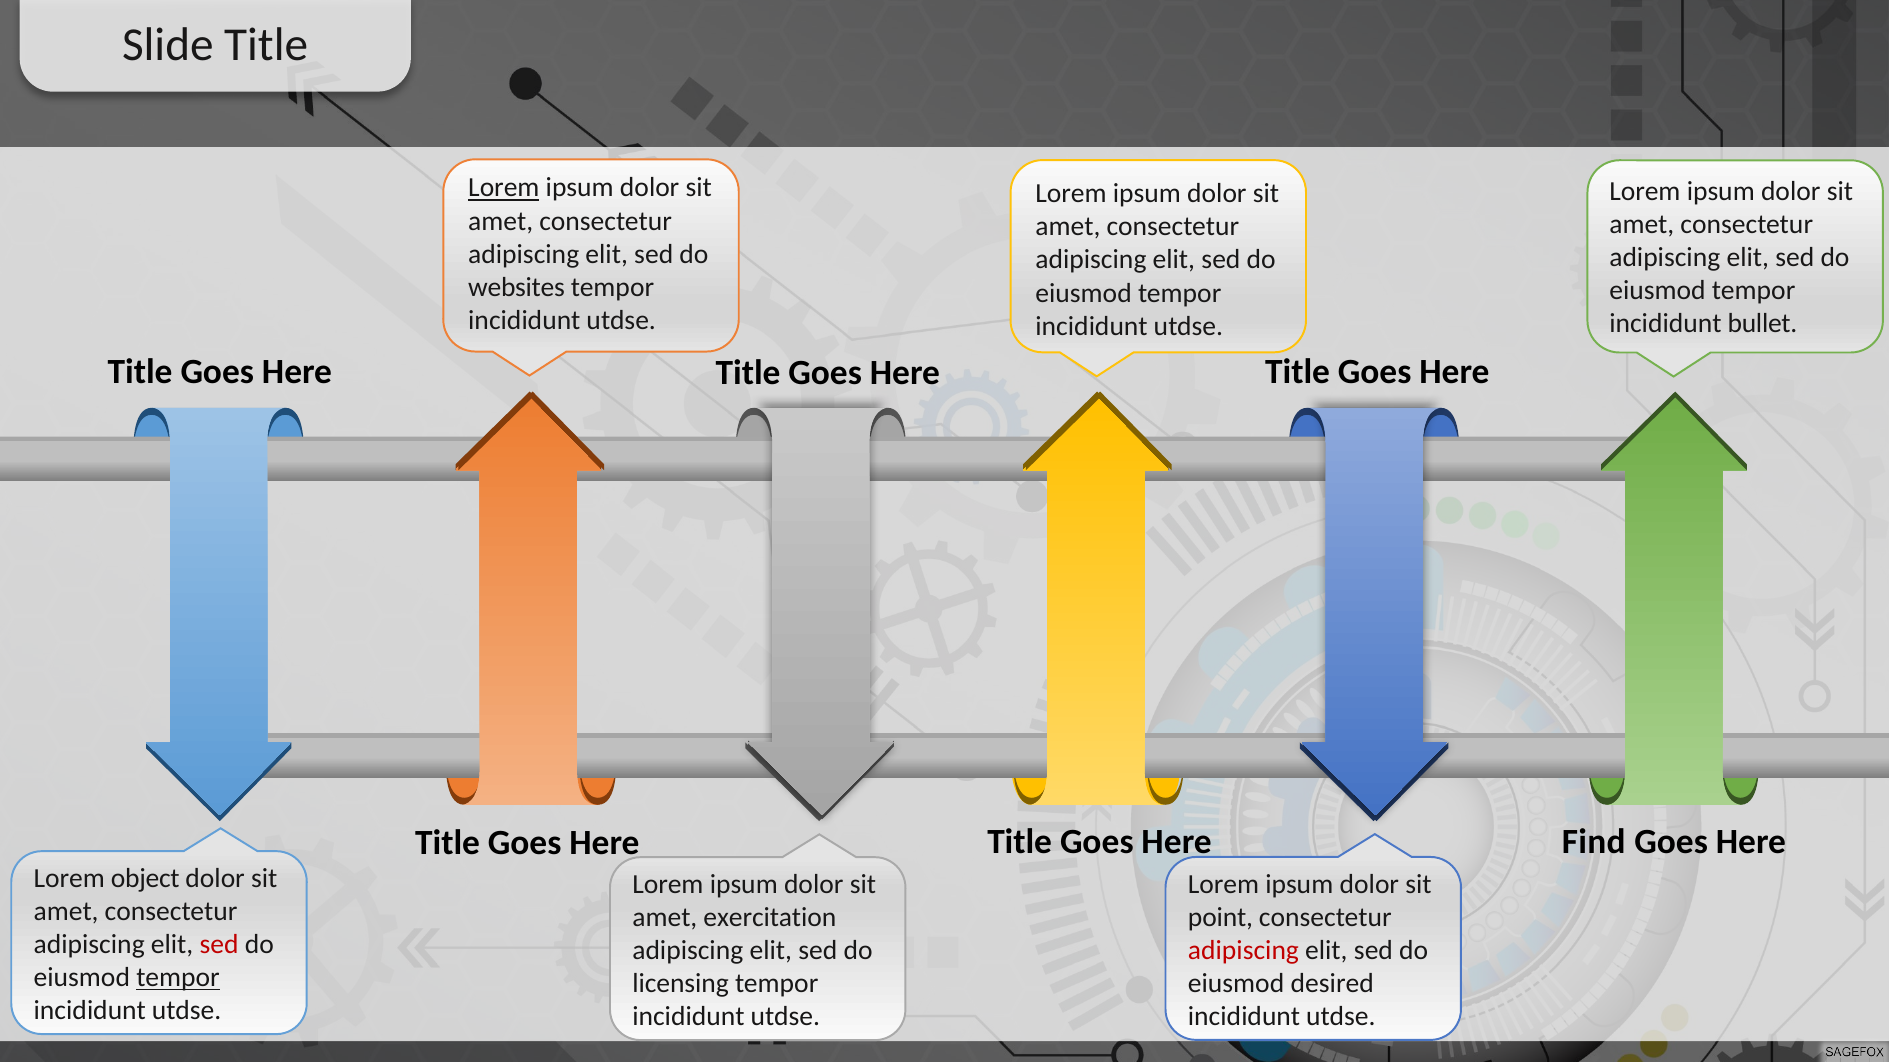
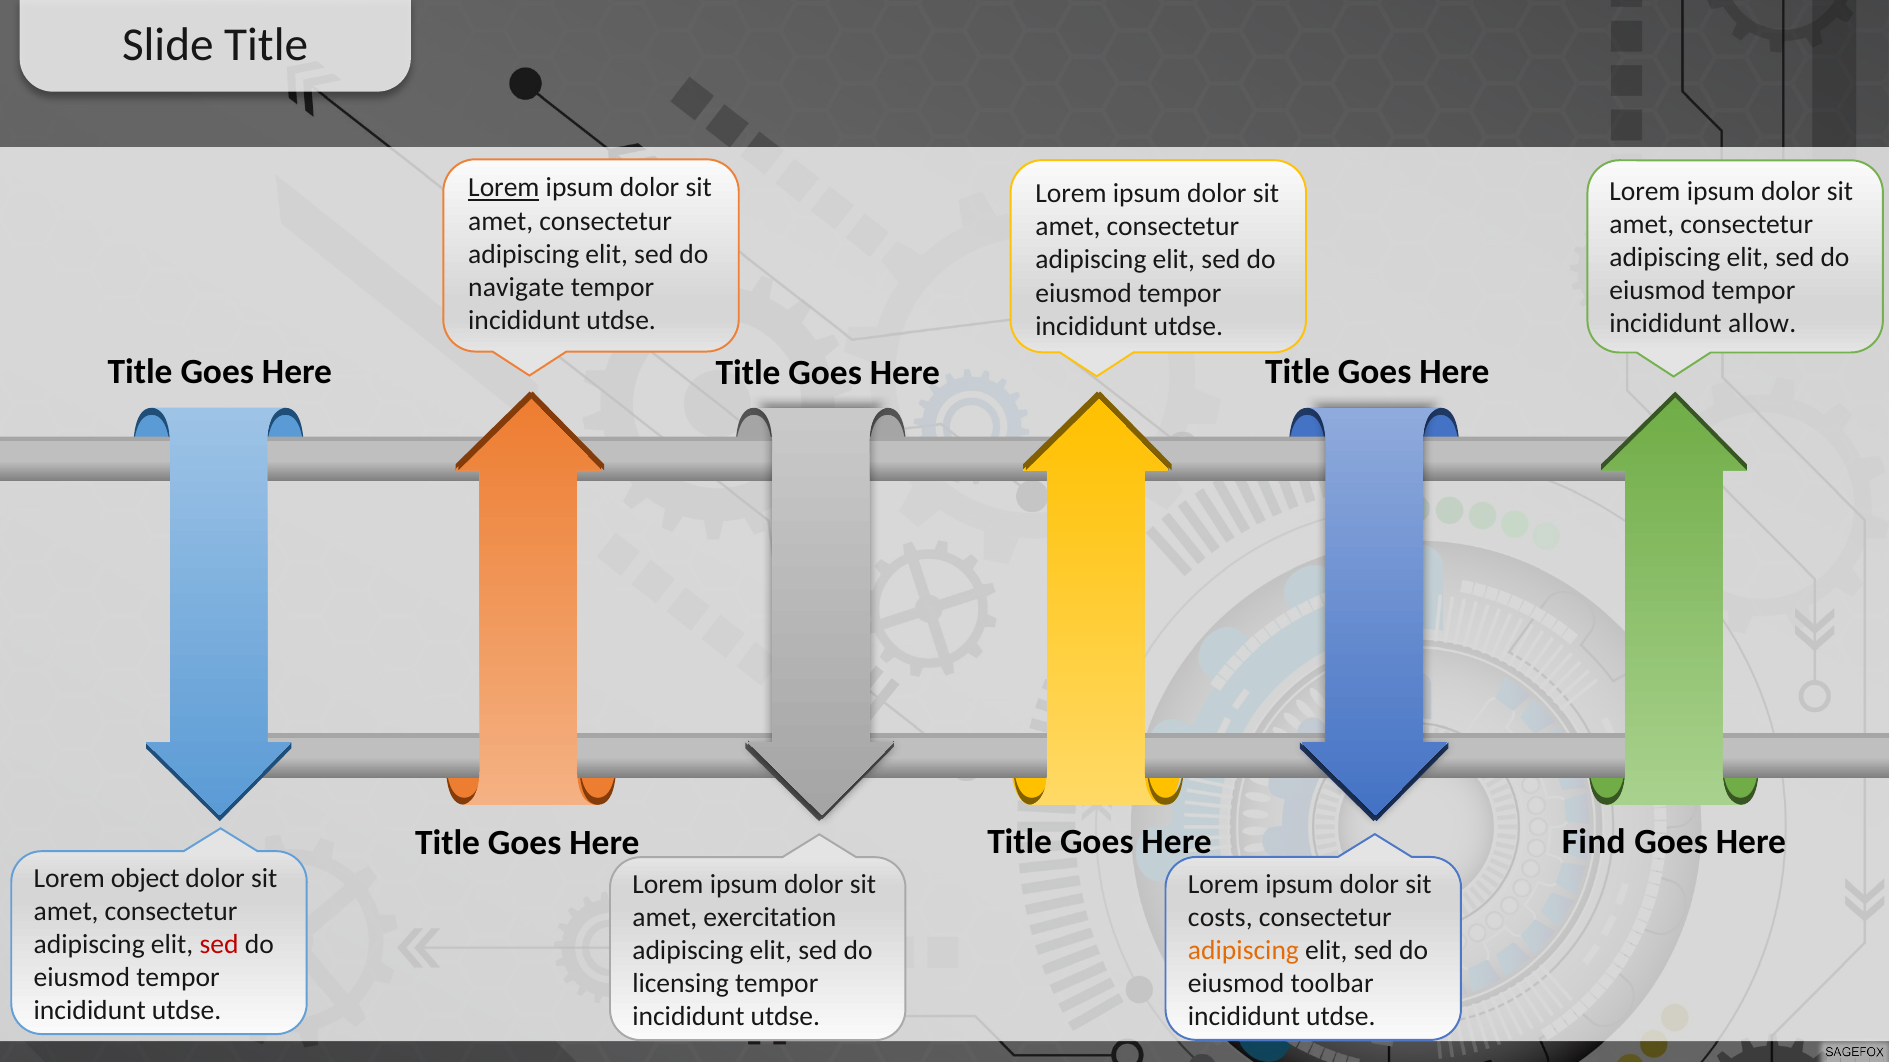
websites: websites -> navigate
bullet: bullet -> allow
point: point -> costs
adipiscing at (1243, 951) colour: red -> orange
tempor at (178, 978) underline: present -> none
desired: desired -> toolbar
